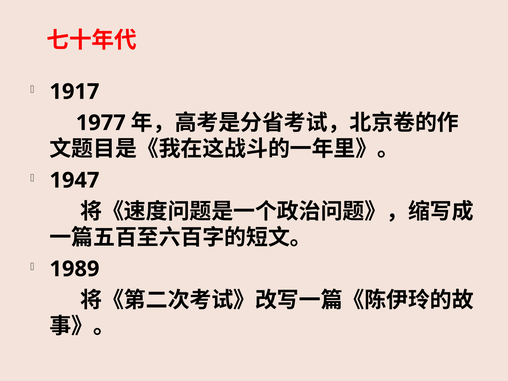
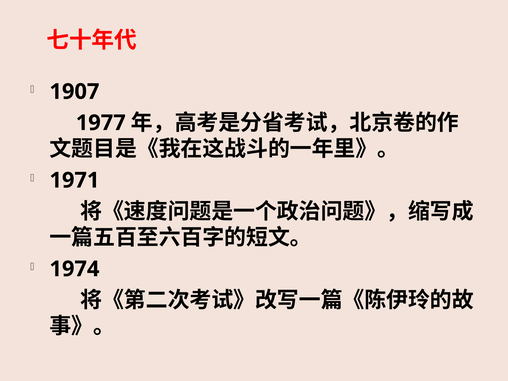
1917: 1917 -> 1907
1947: 1947 -> 1971
1989: 1989 -> 1974
